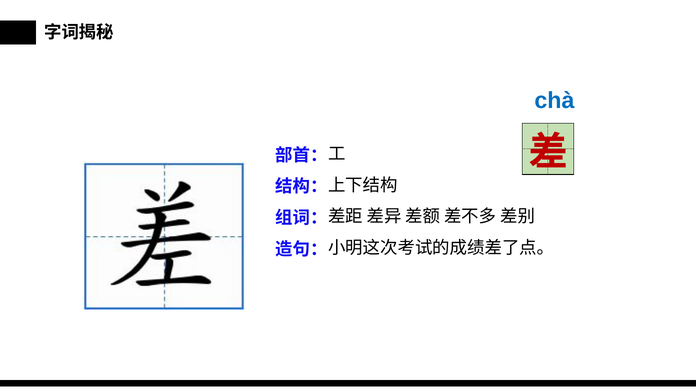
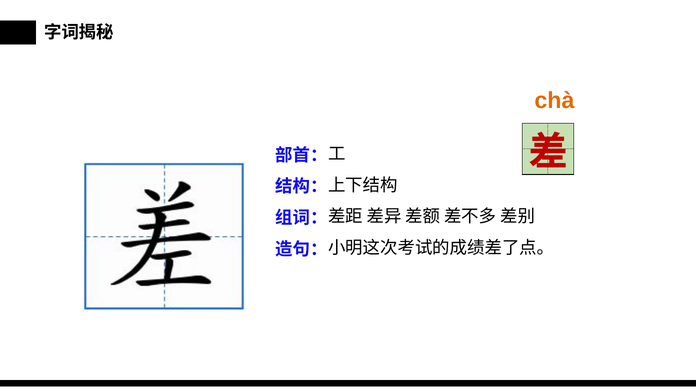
chà colour: blue -> orange
